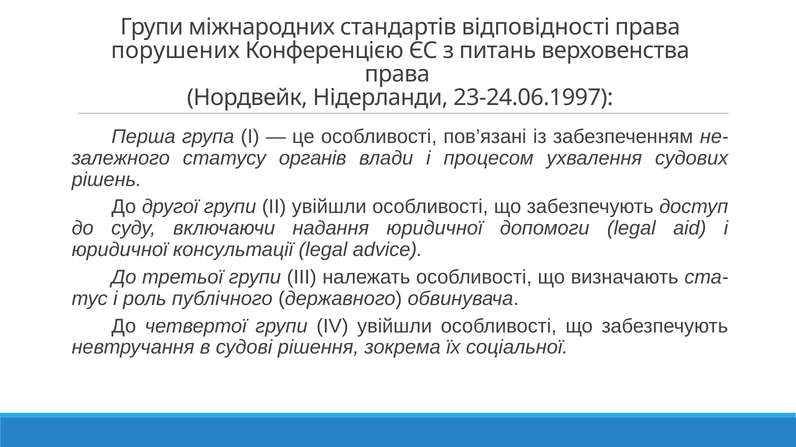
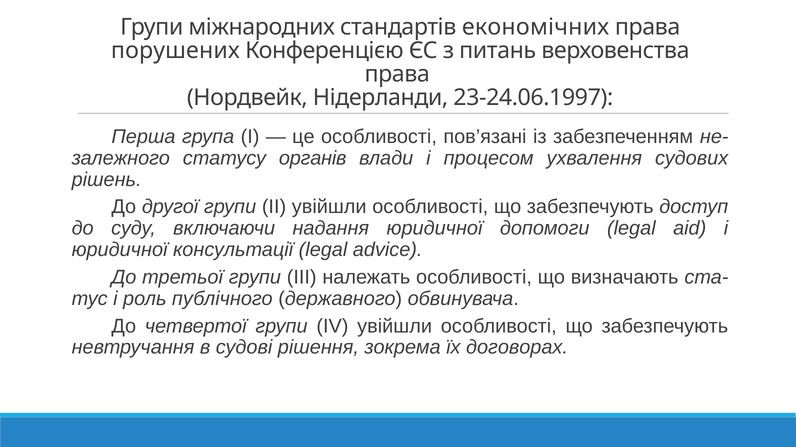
відповідності: відповідності -> економічних
соціальної: соціальної -> договорах
